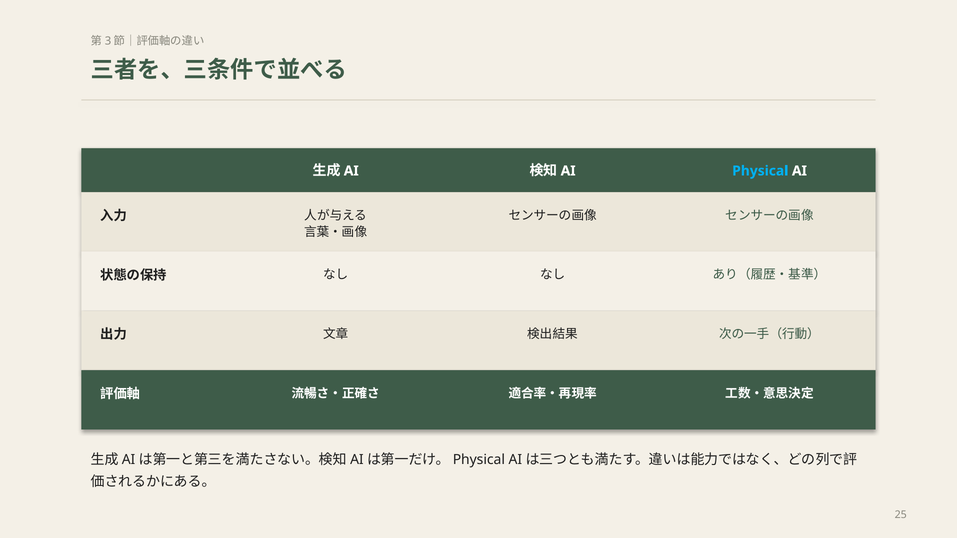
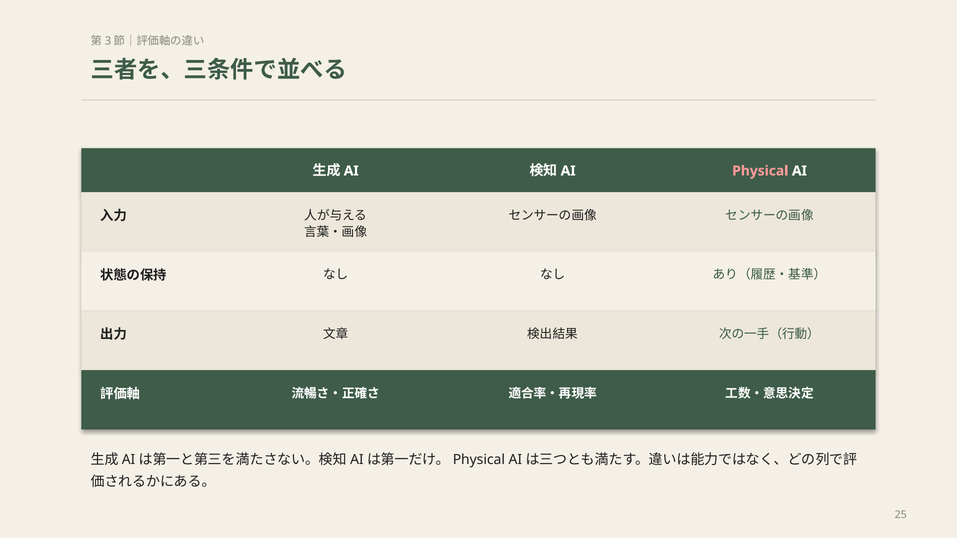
Physical colour: light blue -> pink
